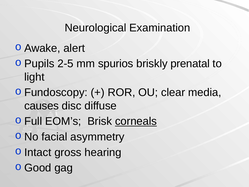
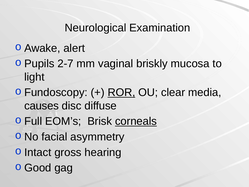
2-5: 2-5 -> 2-7
spurios: spurios -> vaginal
prenatal: prenatal -> mucosa
ROR underline: none -> present
